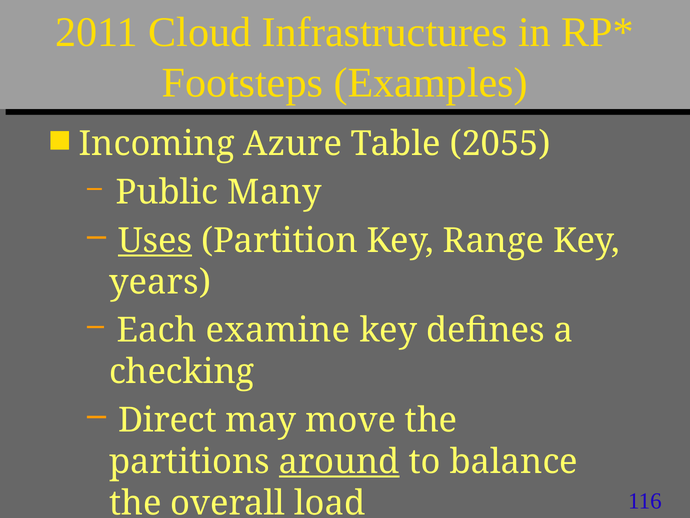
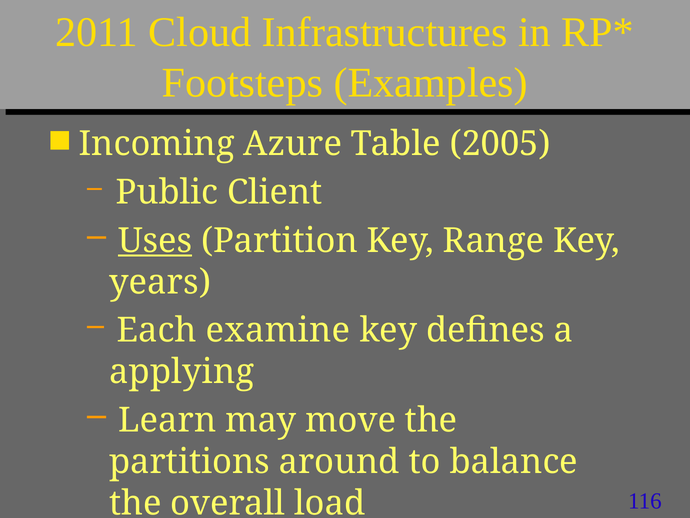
2055: 2055 -> 2005
Many: Many -> Client
checking: checking -> applying
Direct: Direct -> Learn
around underline: present -> none
